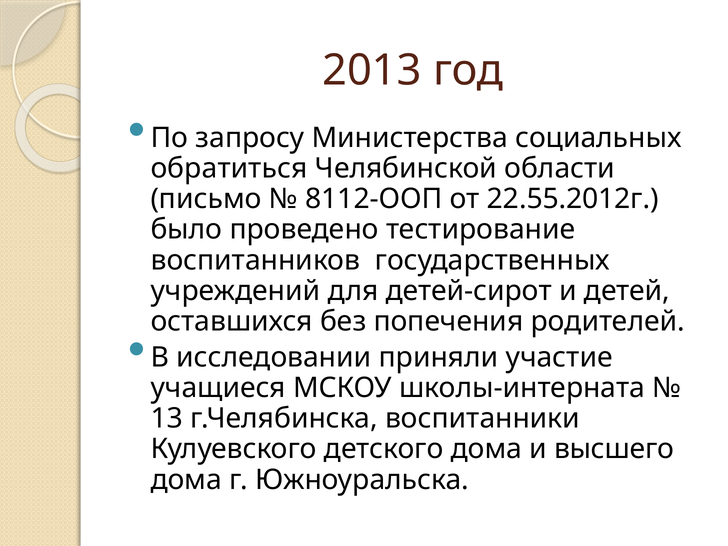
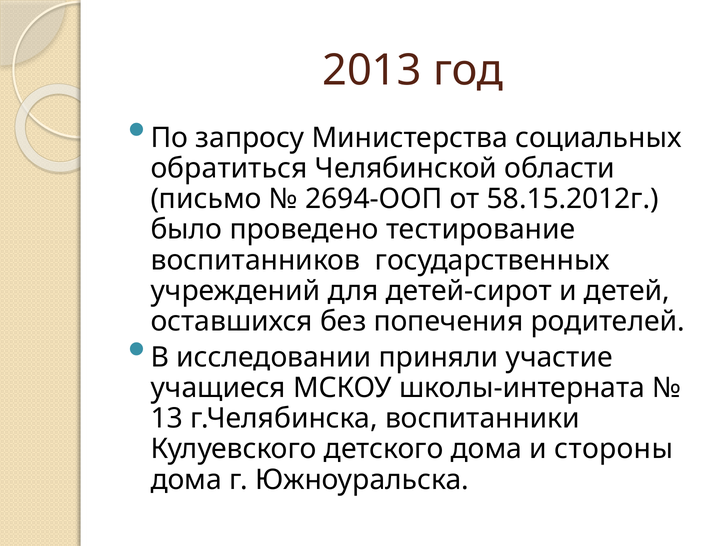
8112-ООП: 8112-ООП -> 2694-ООП
22.55.2012г: 22.55.2012г -> 58.15.2012г
высшего: высшего -> стороны
